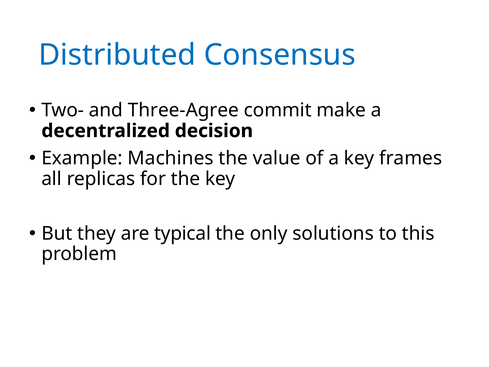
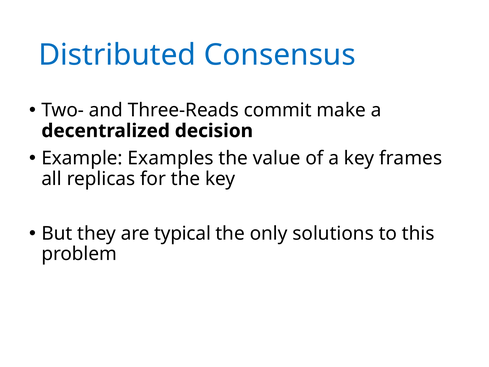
Three-Agree: Three-Agree -> Three-Reads
Machines: Machines -> Examples
